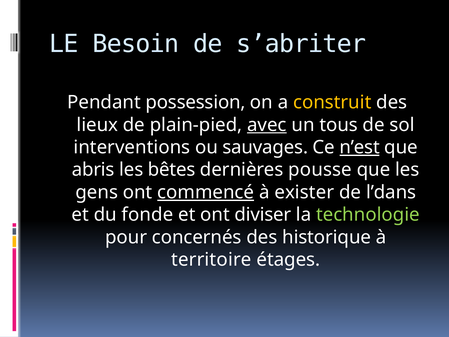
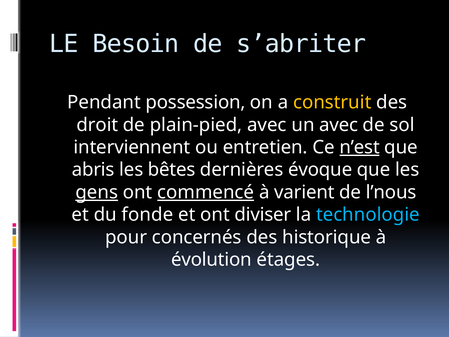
lieux: lieux -> droit
avec at (267, 125) underline: present -> none
un tous: tous -> avec
interventions: interventions -> interviennent
sauvages: sauvages -> entretien
pousse: pousse -> évoque
gens underline: none -> present
exister: exister -> varient
l’dans: l’dans -> l’nous
technologie colour: light green -> light blue
territoire: territoire -> évolution
